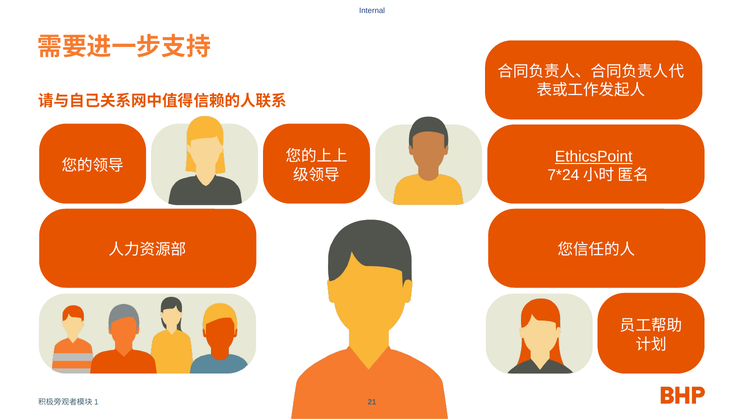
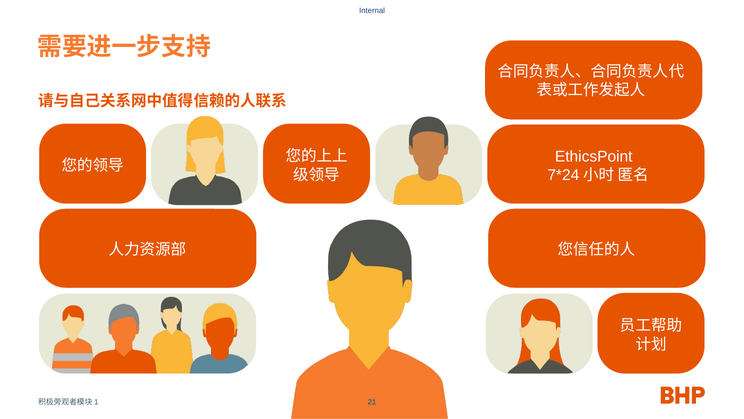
EthicsPoint underline: present -> none
